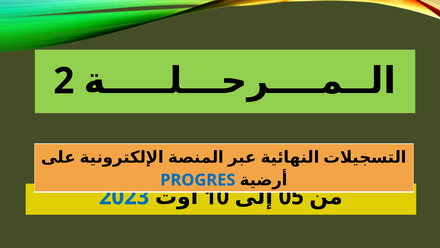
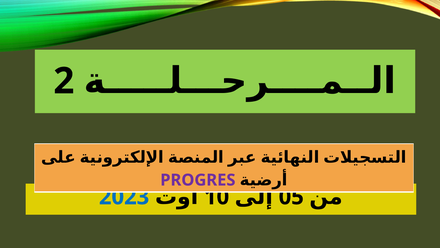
PROGRES colour: blue -> purple
